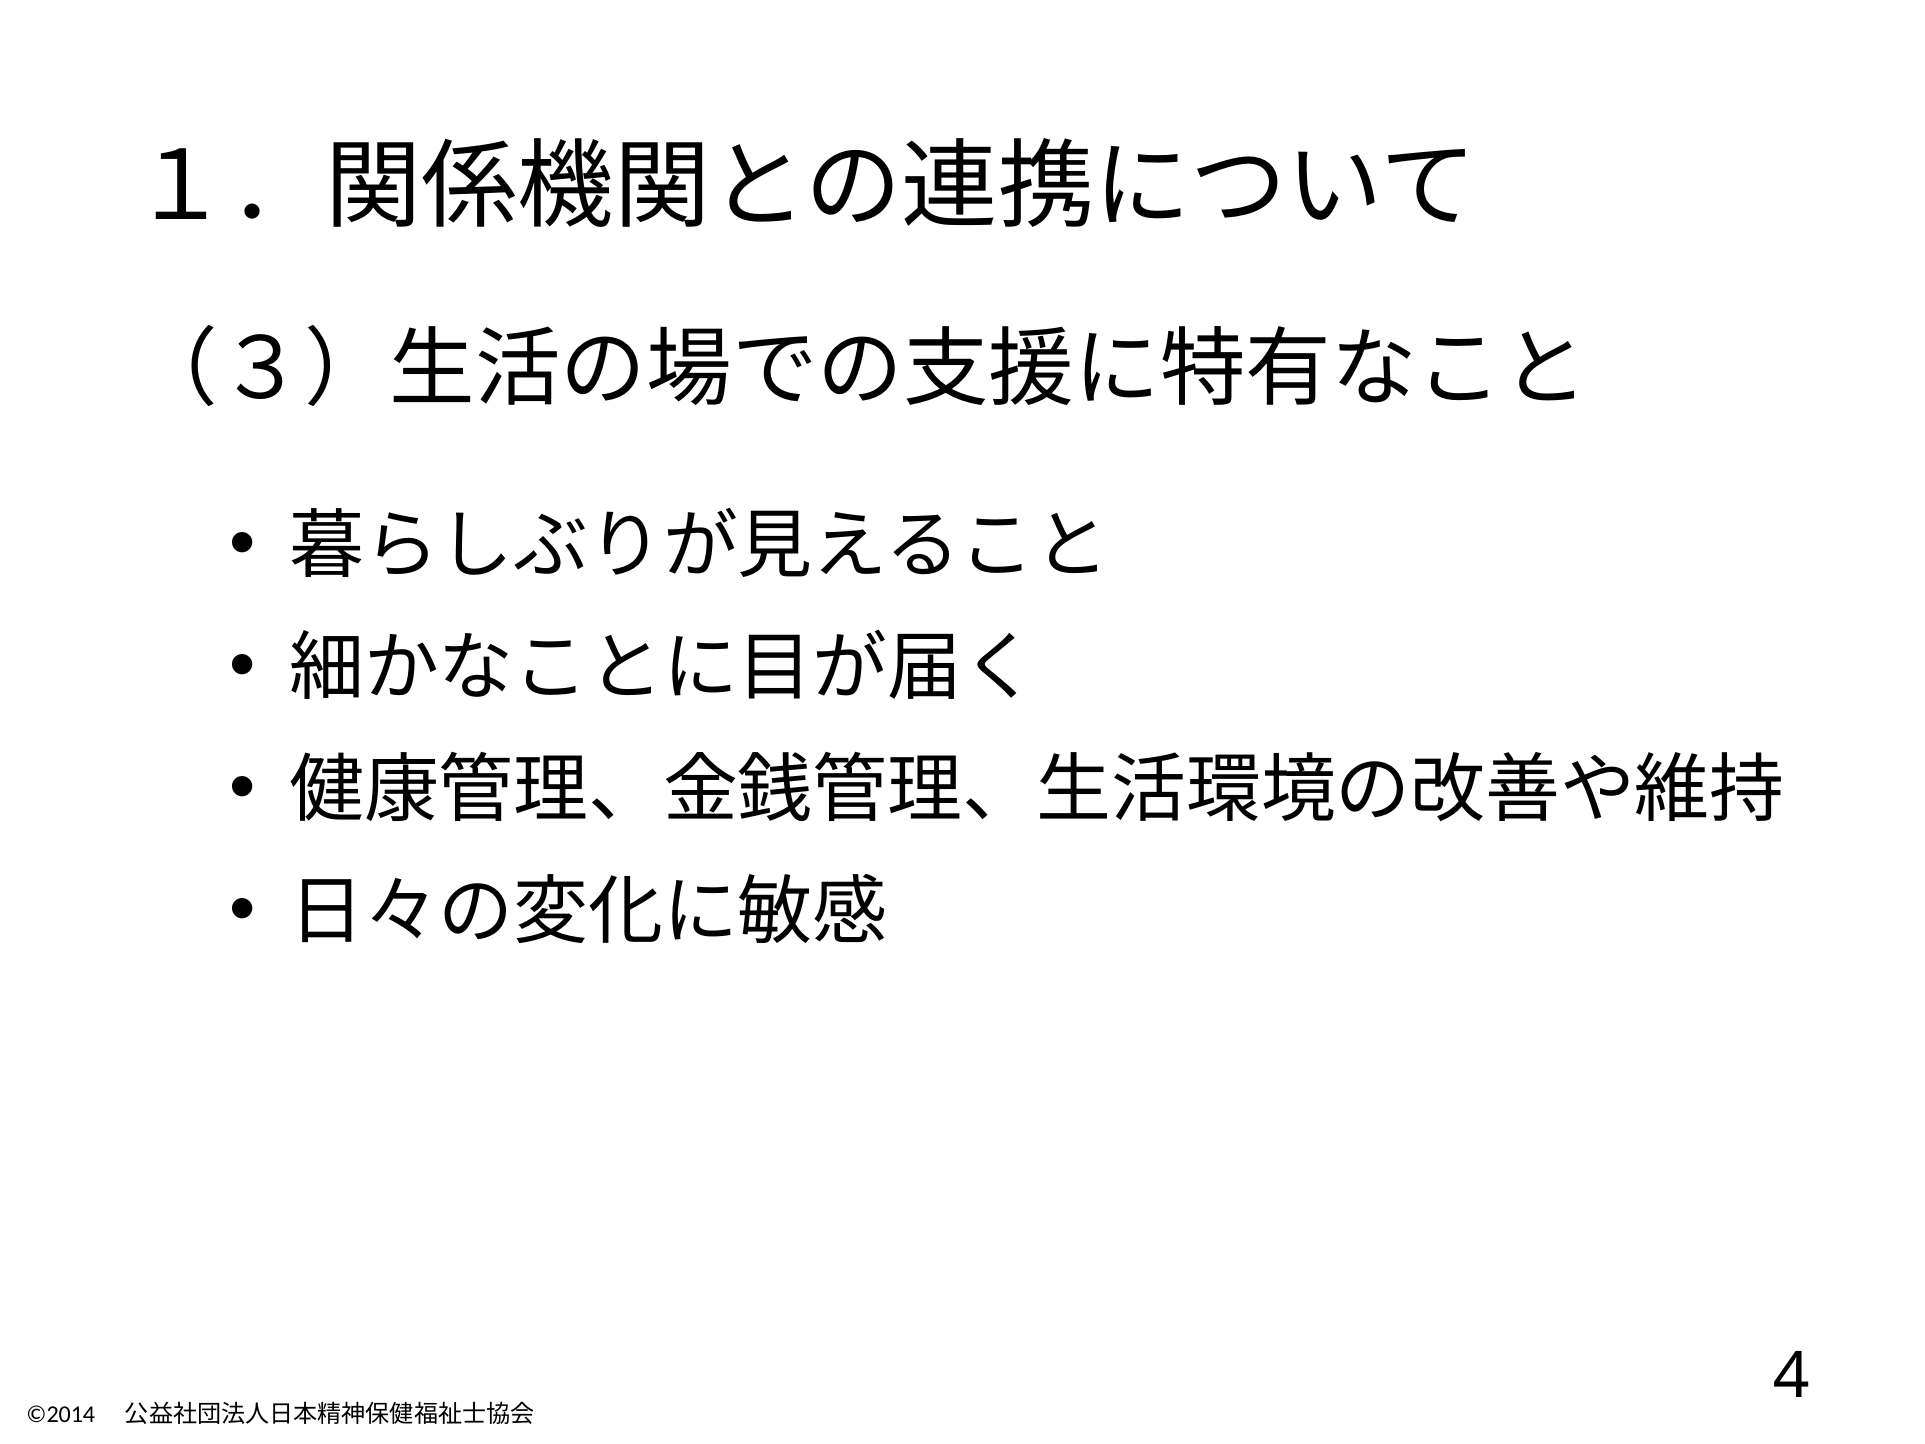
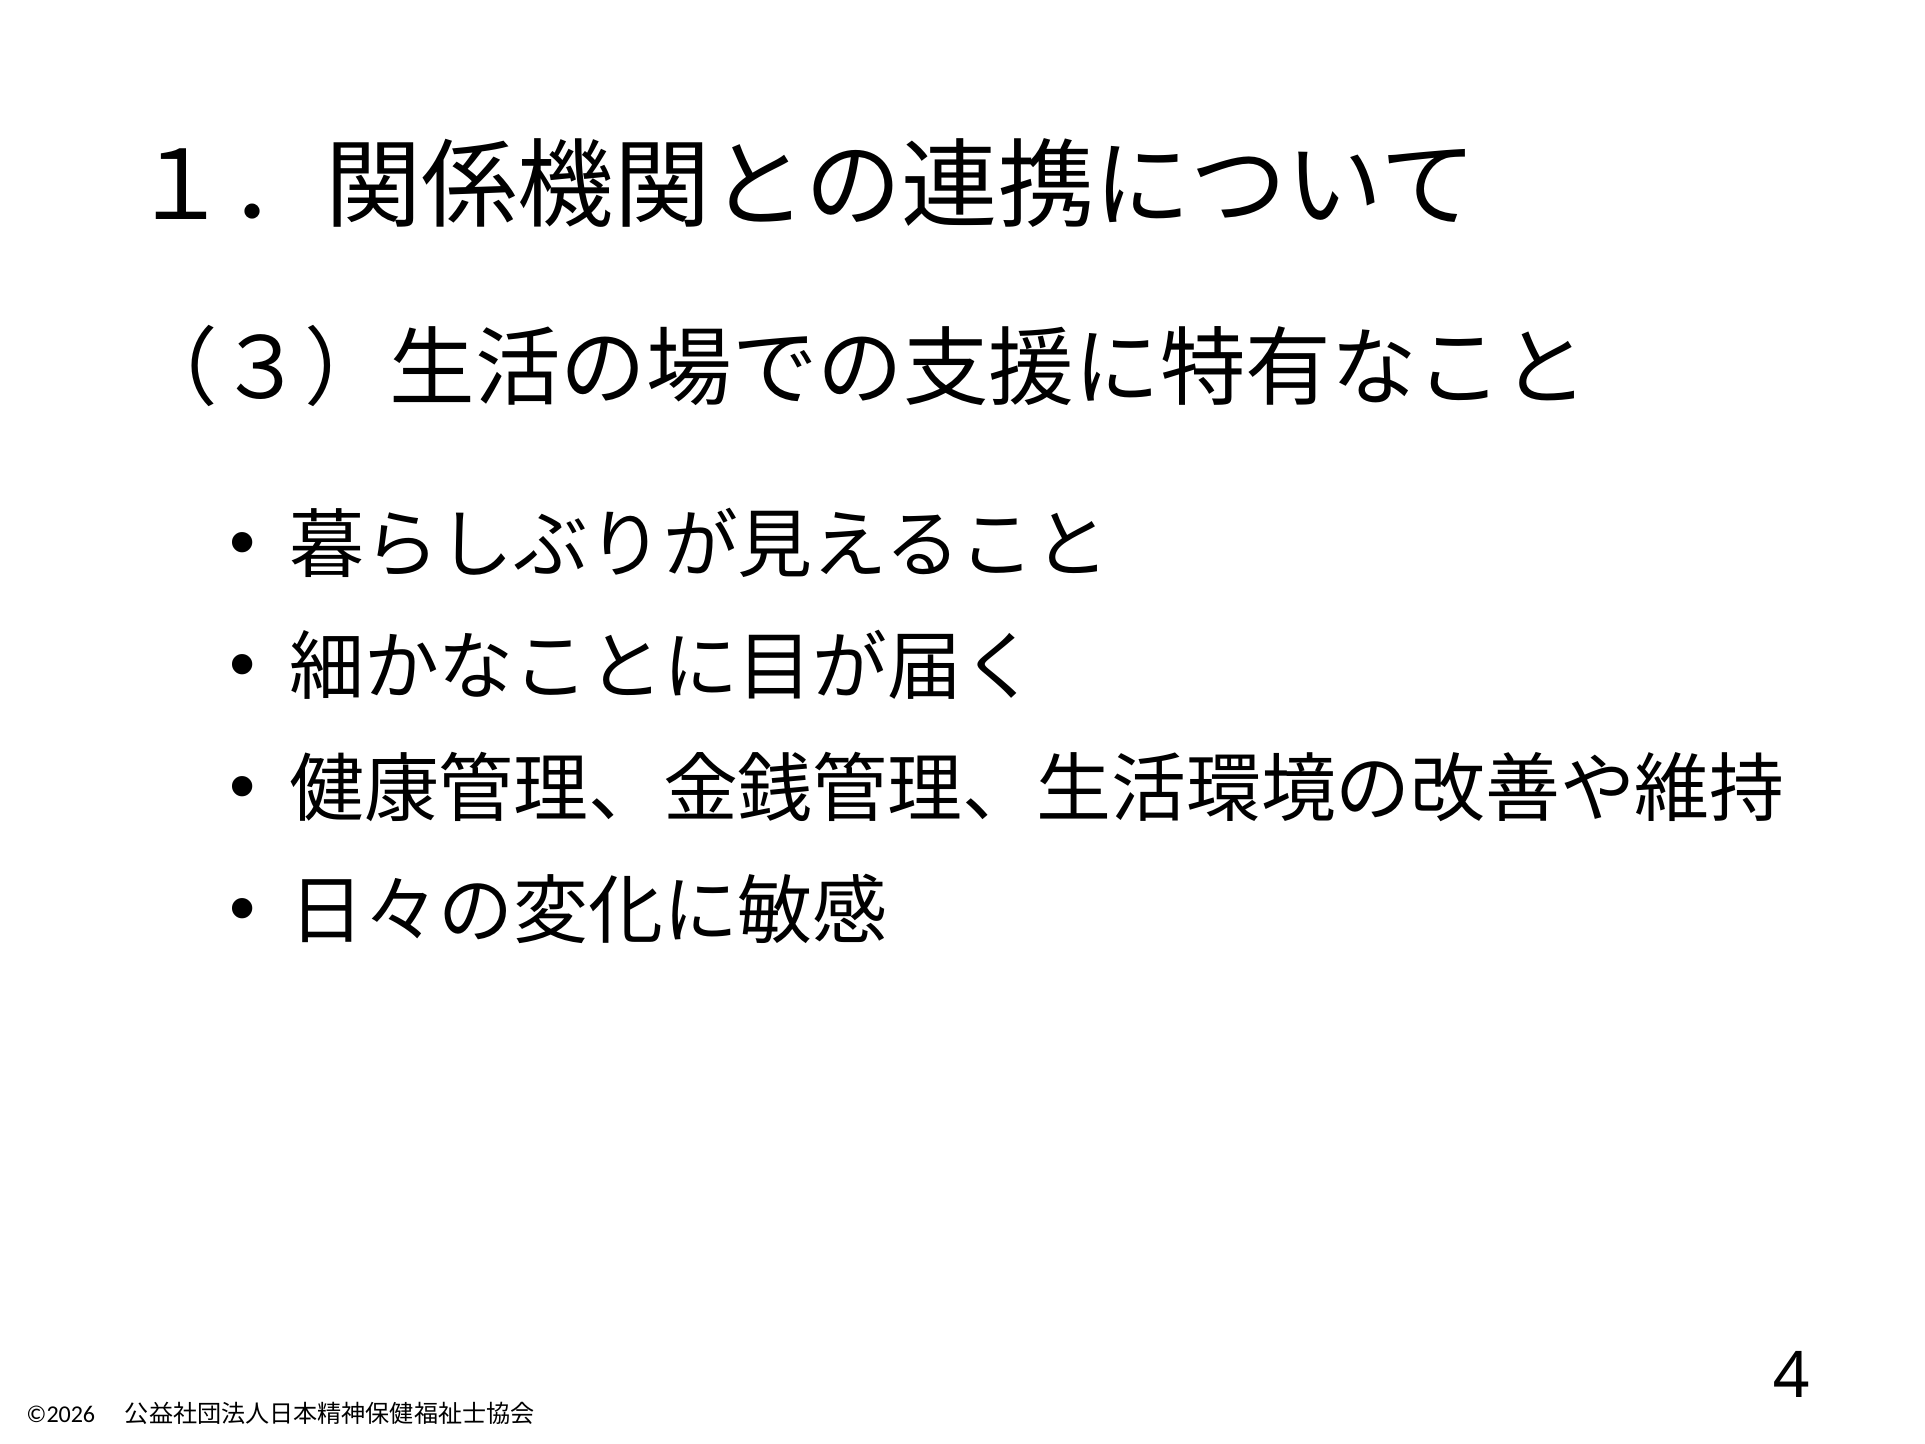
©2014: ©2014 -> ©2026
